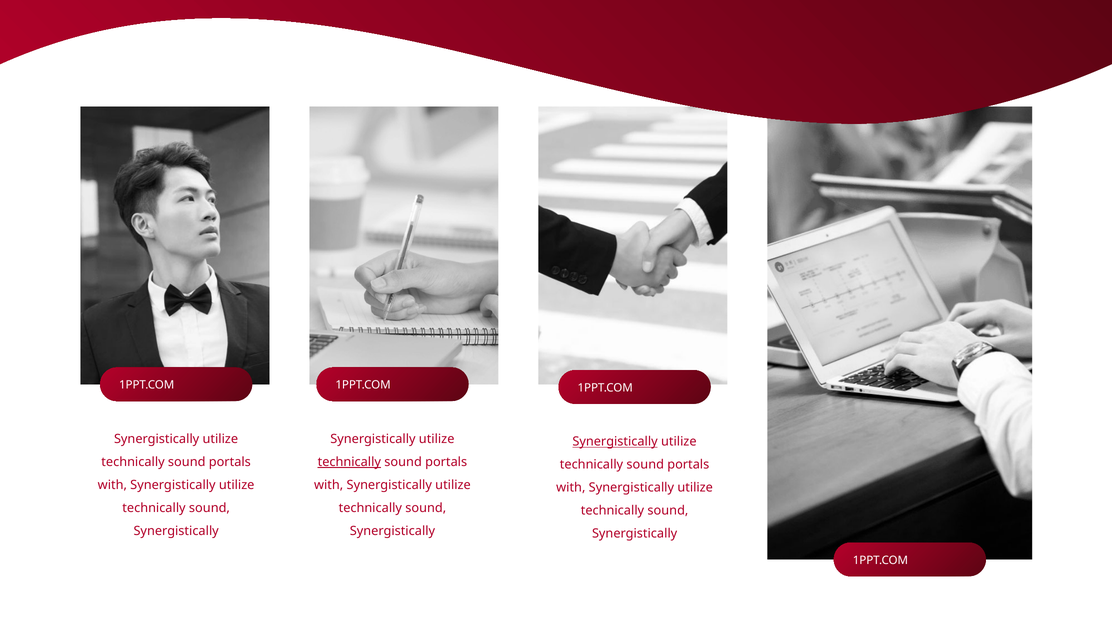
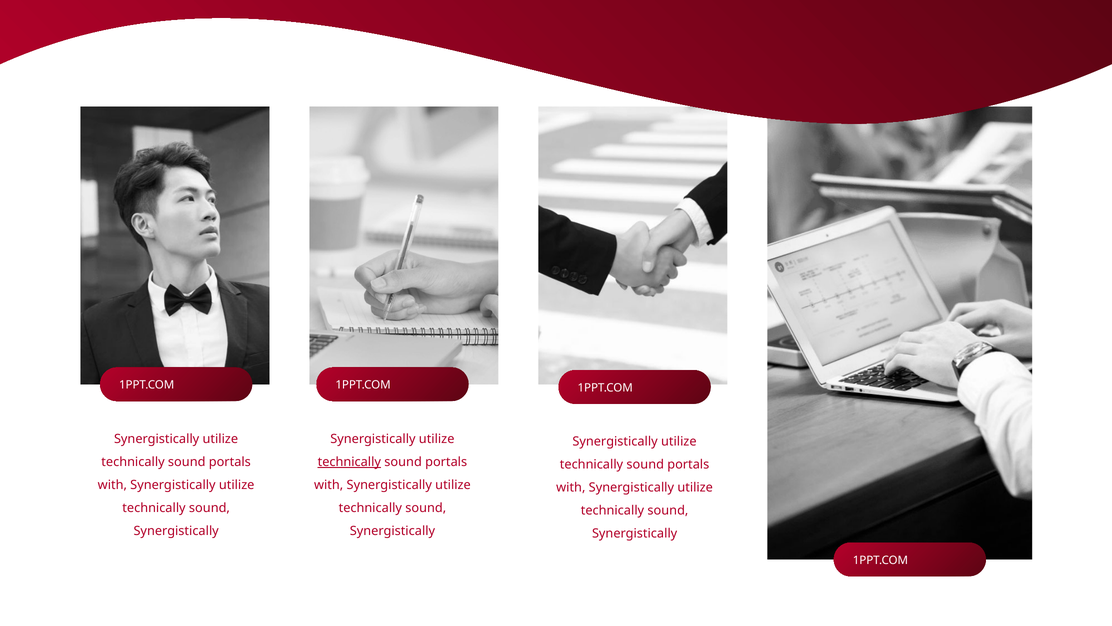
Synergistically at (615, 441) underline: present -> none
